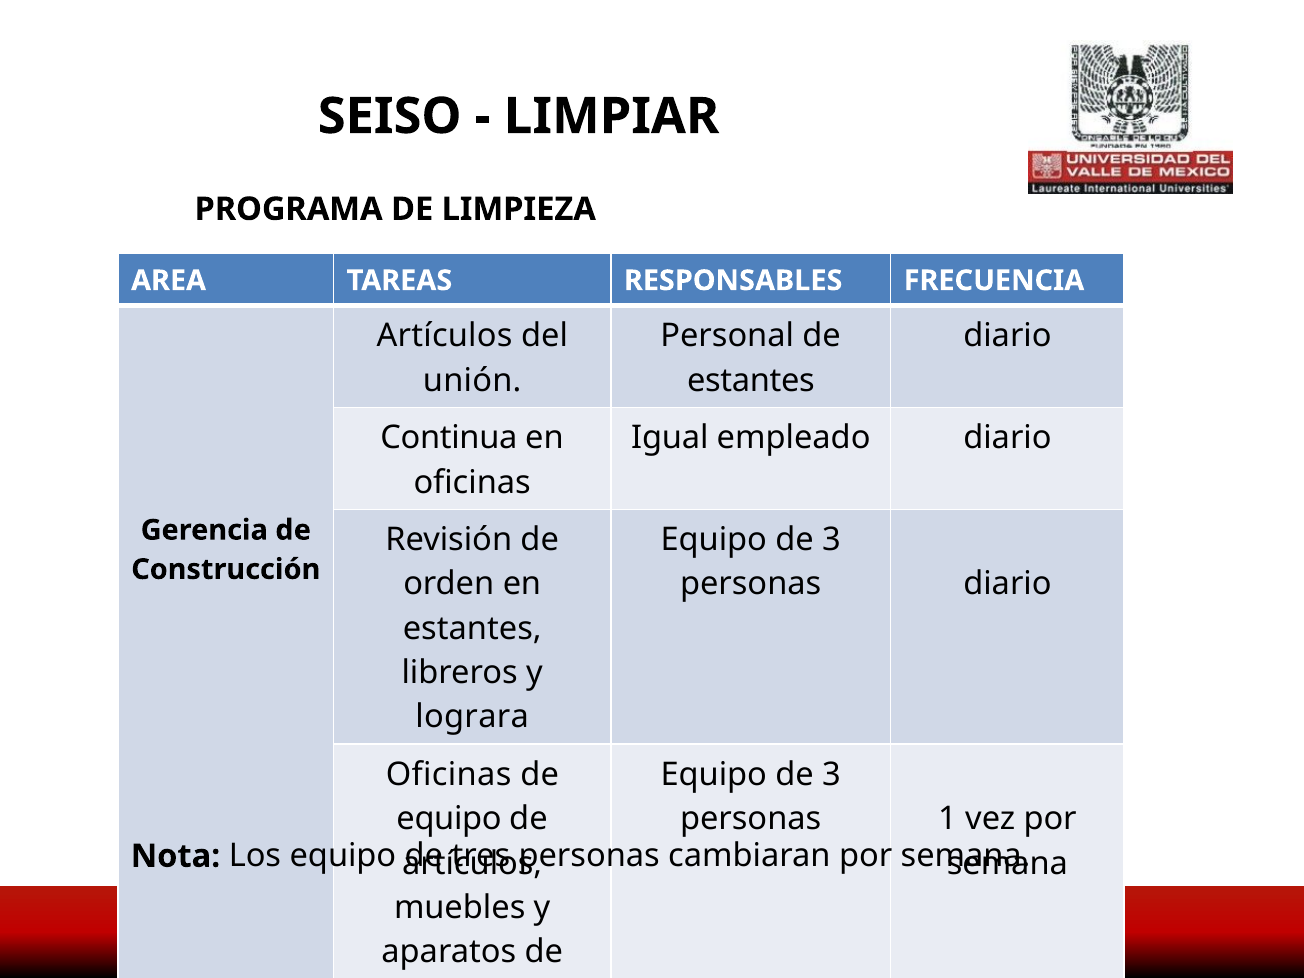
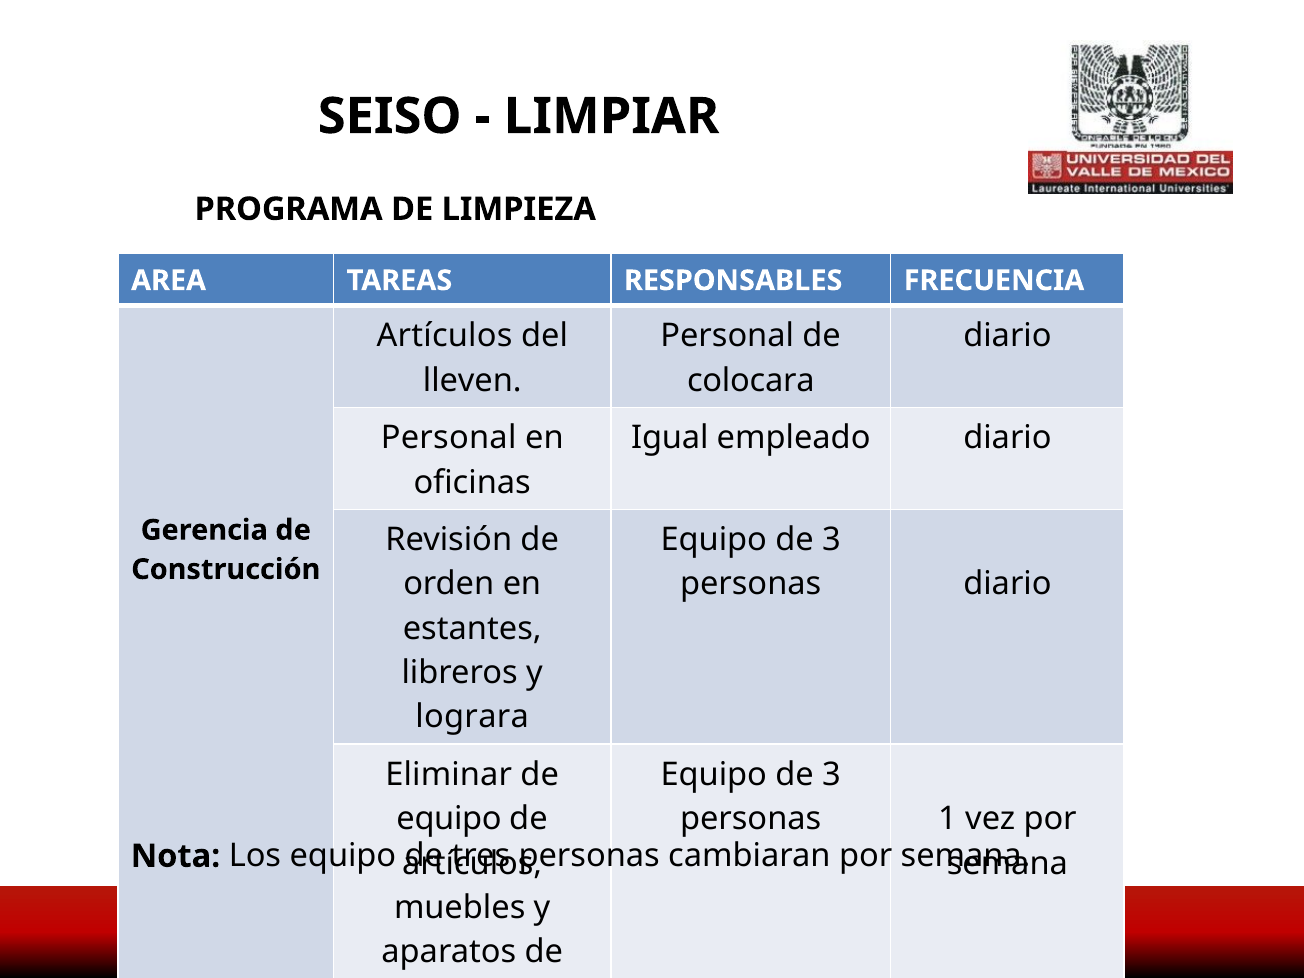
unión: unión -> lleven
estantes at (751, 381): estantes -> colocara
Continua at (449, 438): Continua -> Personal
Oficinas at (449, 775): Oficinas -> Eliminar
